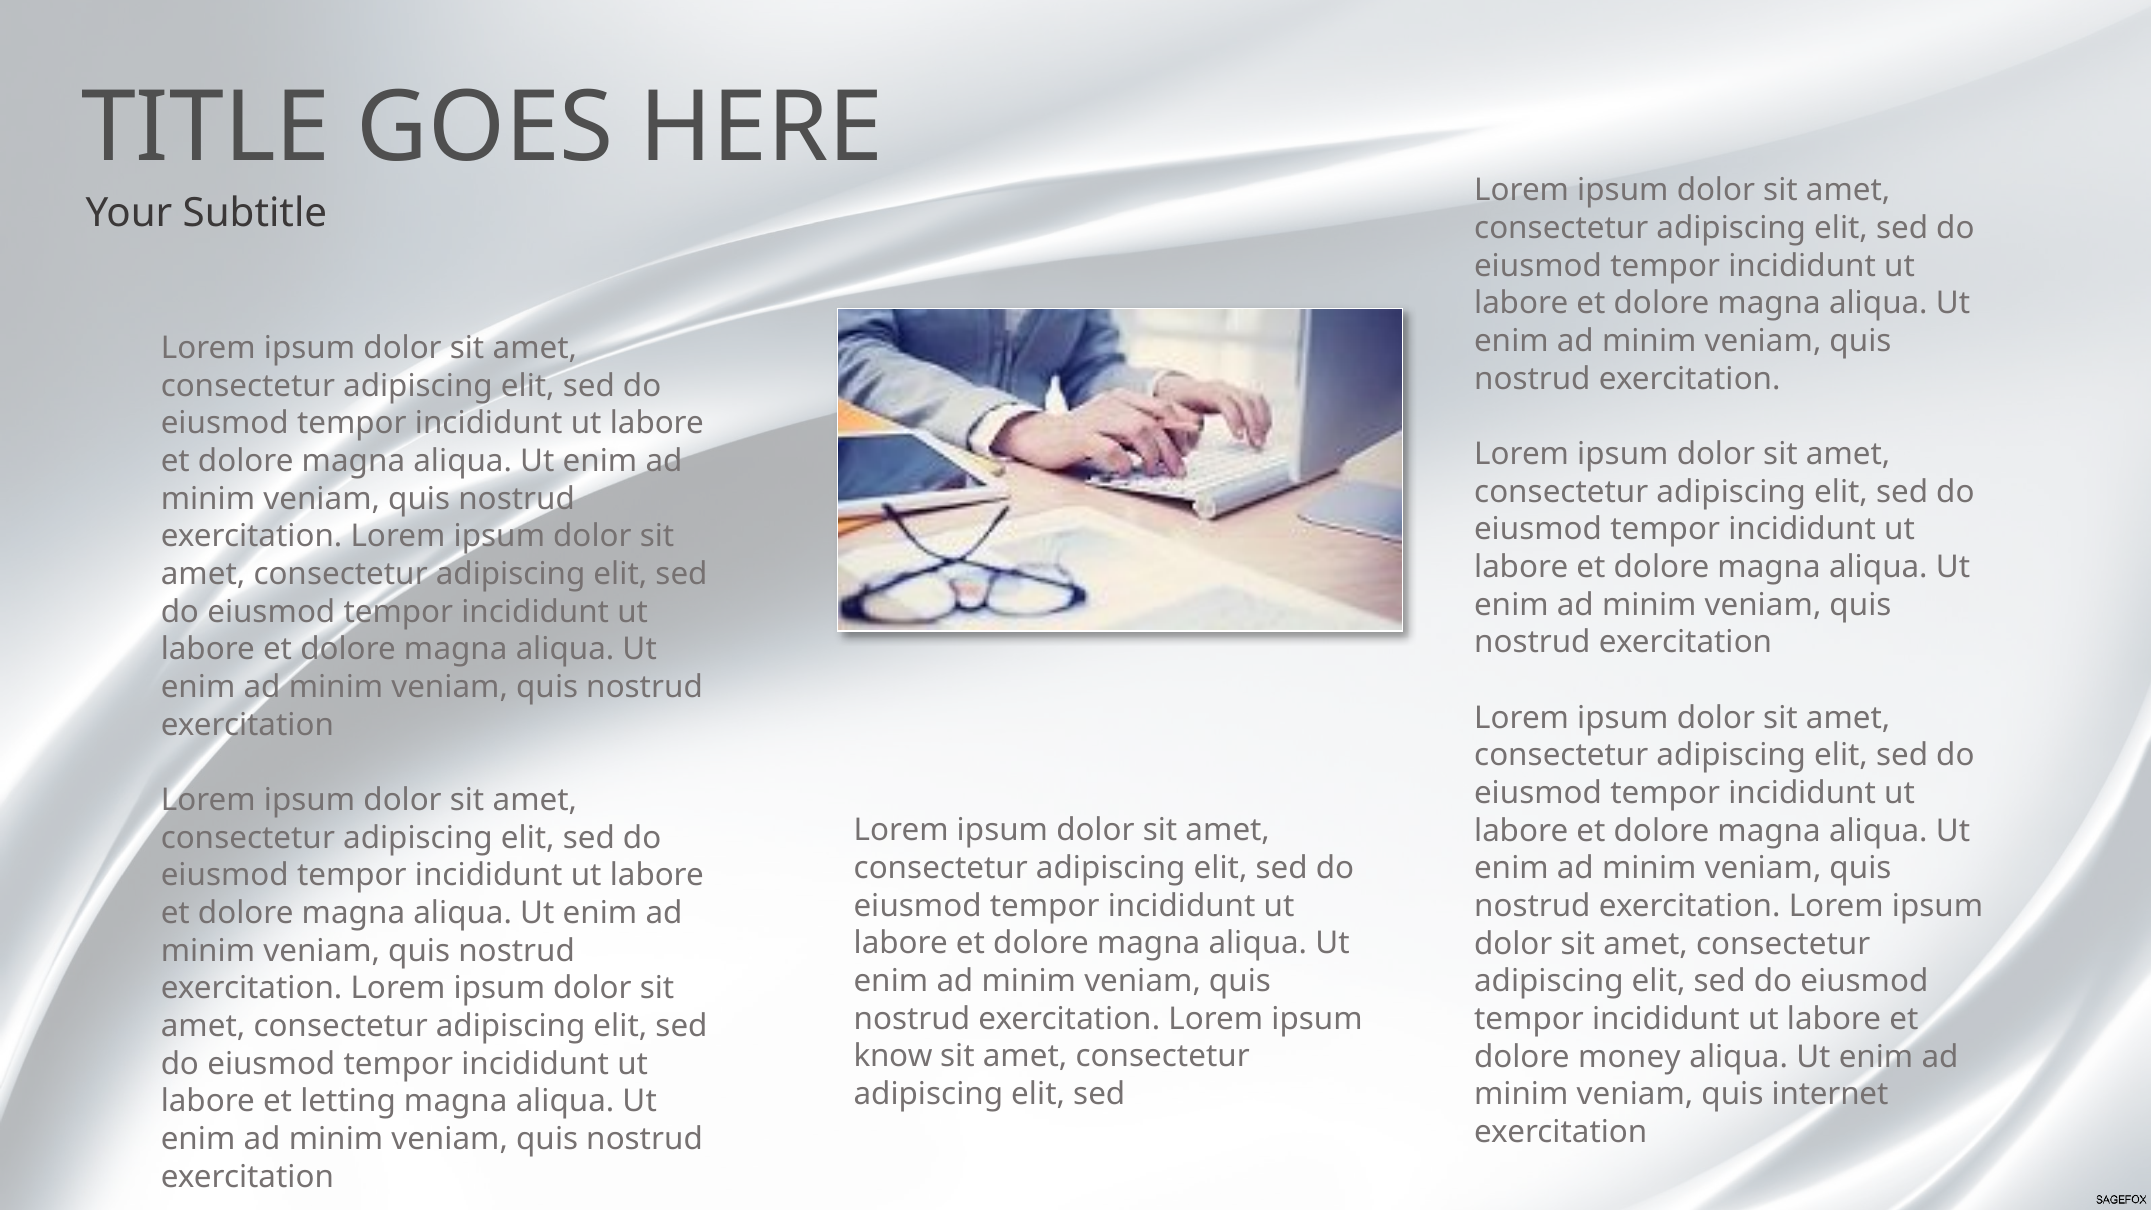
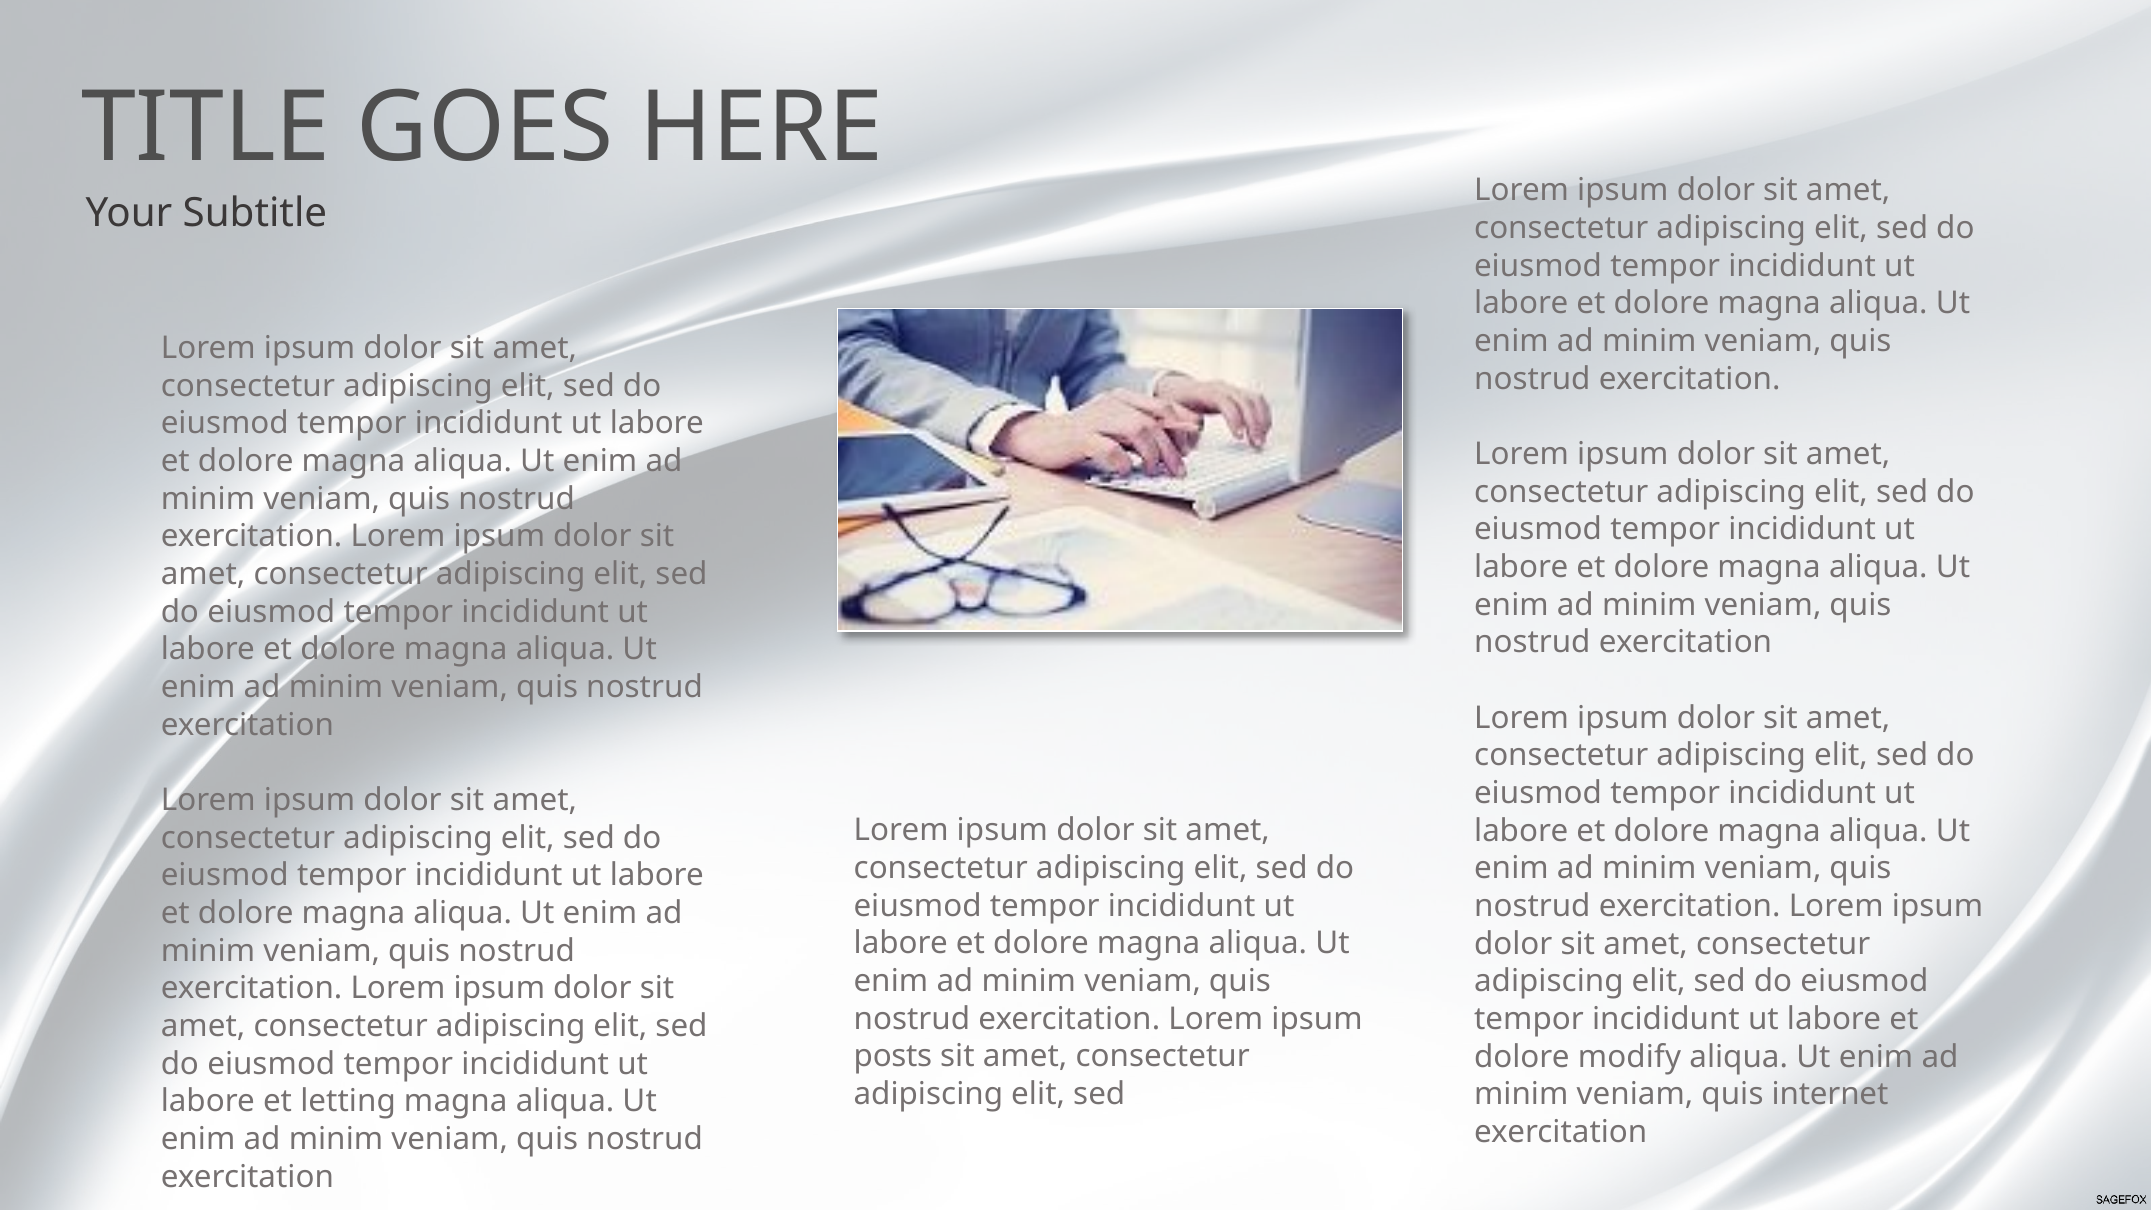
know: know -> posts
money: money -> modify
